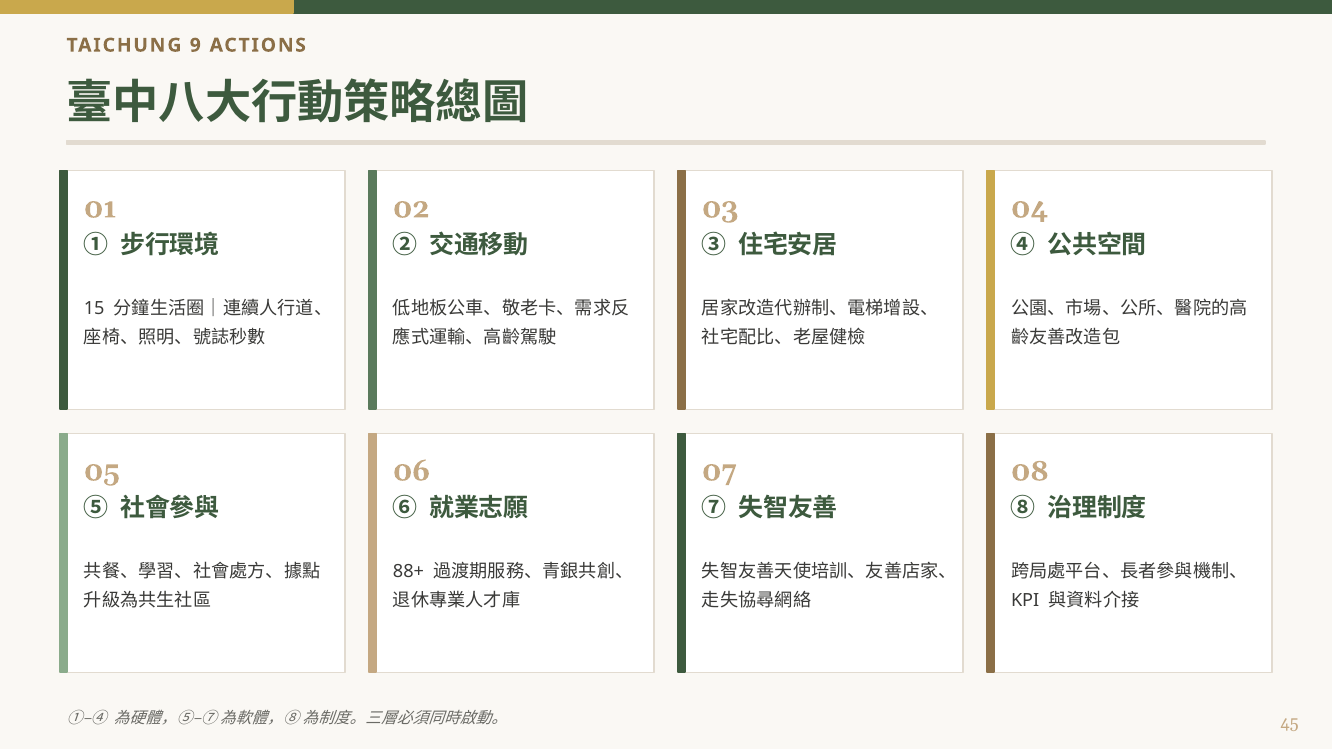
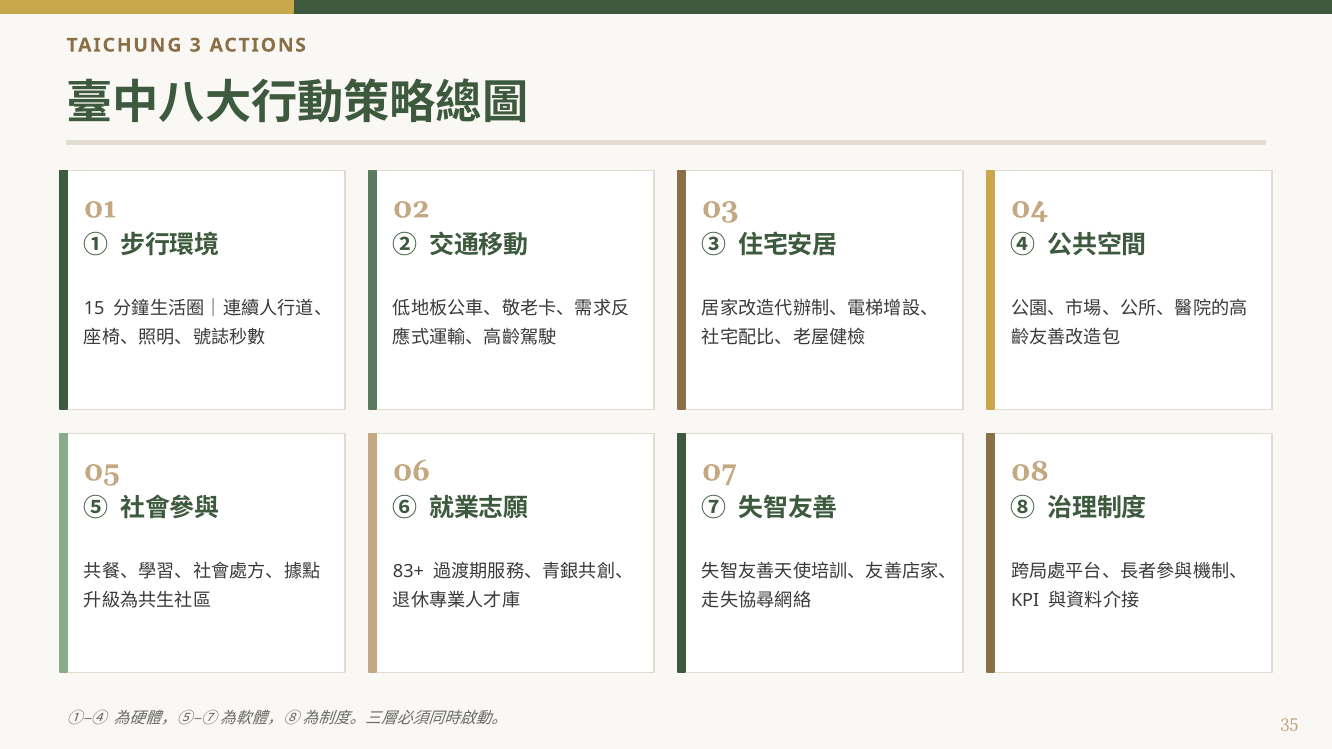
9: 9 -> 3
88+: 88+ -> 83+
45: 45 -> 35
